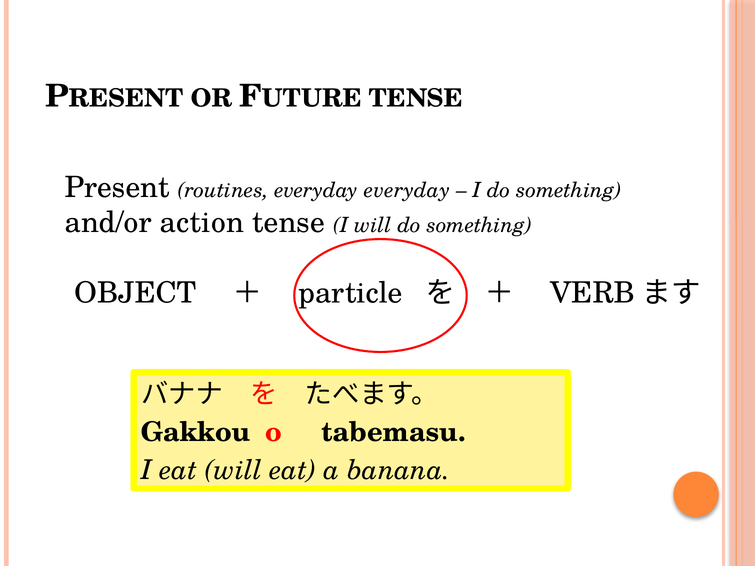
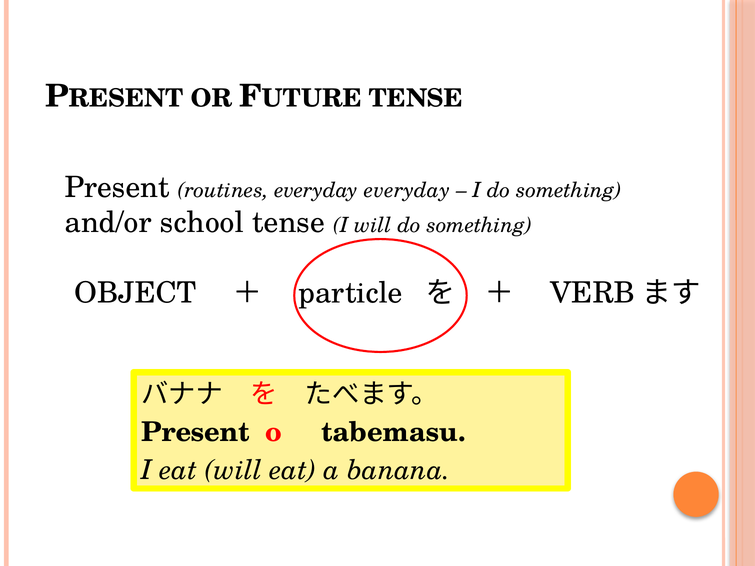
action: action -> school
Gakkou at (196, 432): Gakkou -> Present
